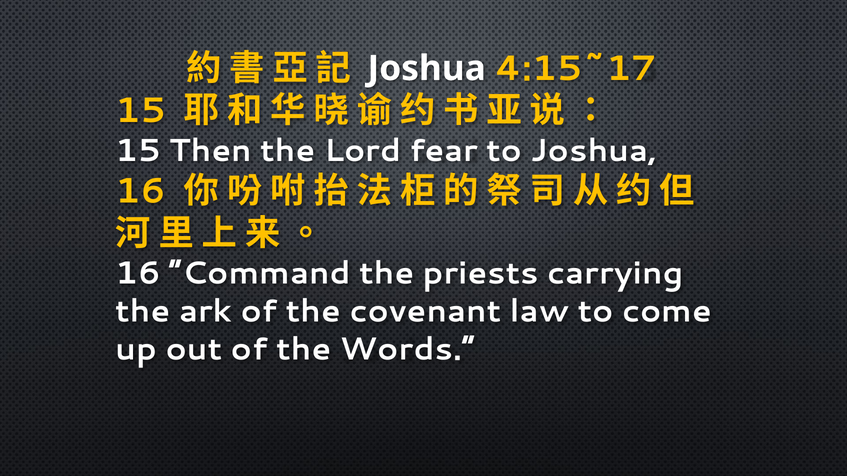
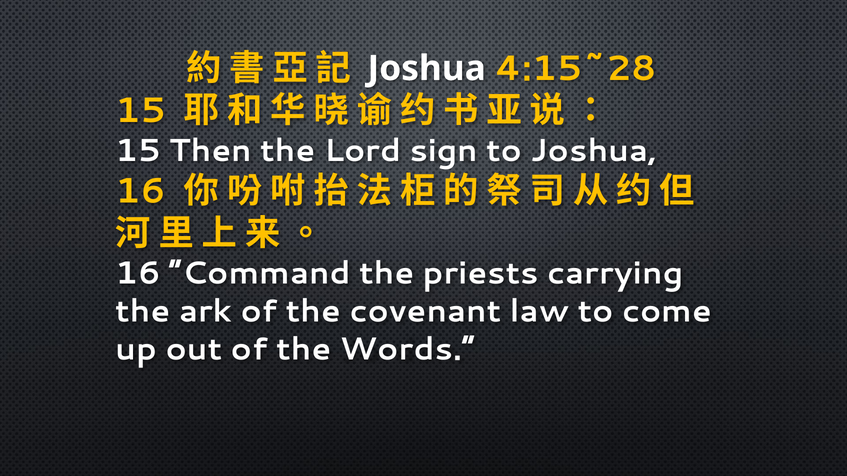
4:15~17: 4:15~17 -> 4:15~28
fear: fear -> sign
